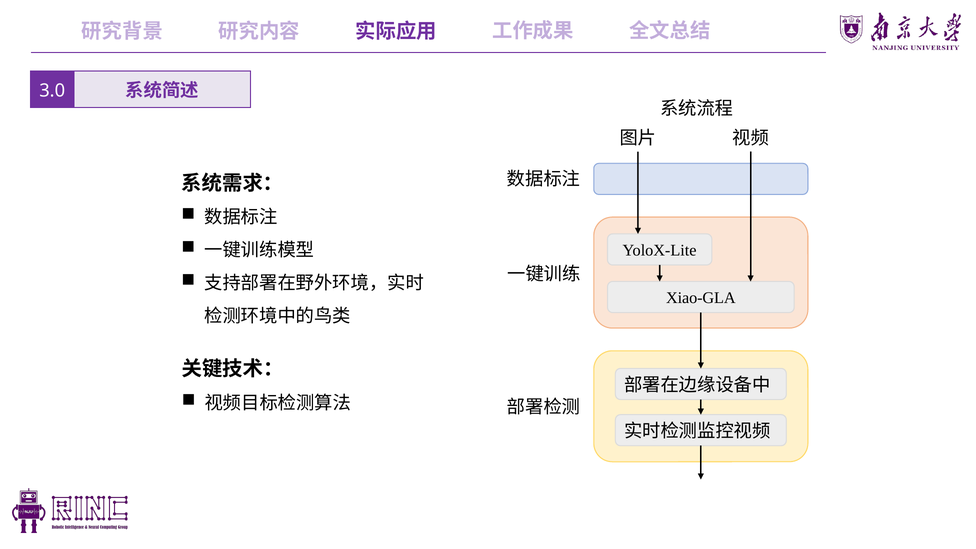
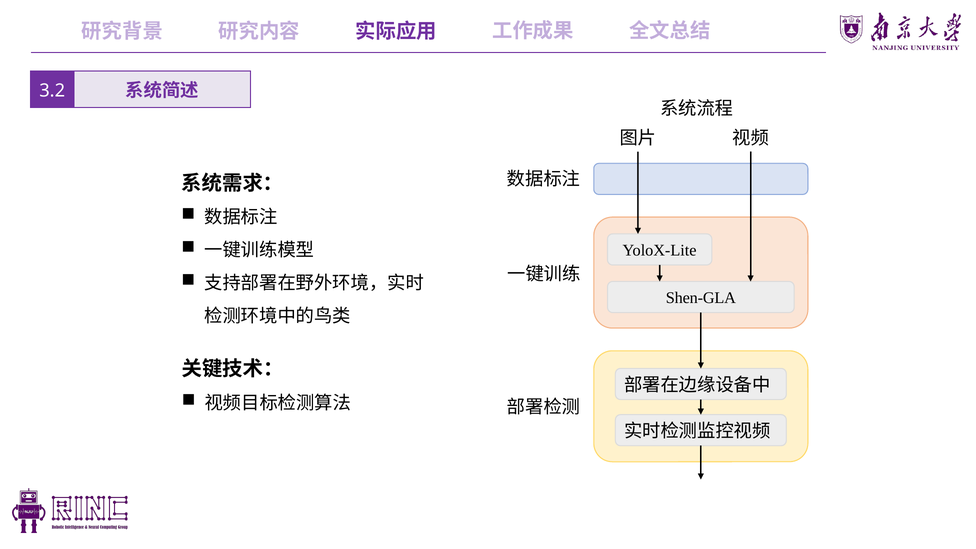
3.0: 3.0 -> 3.2
Xiao-GLA: Xiao-GLA -> Shen-GLA
